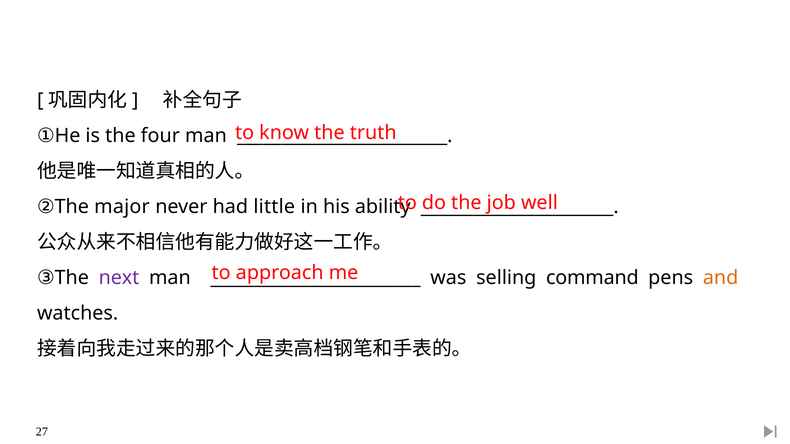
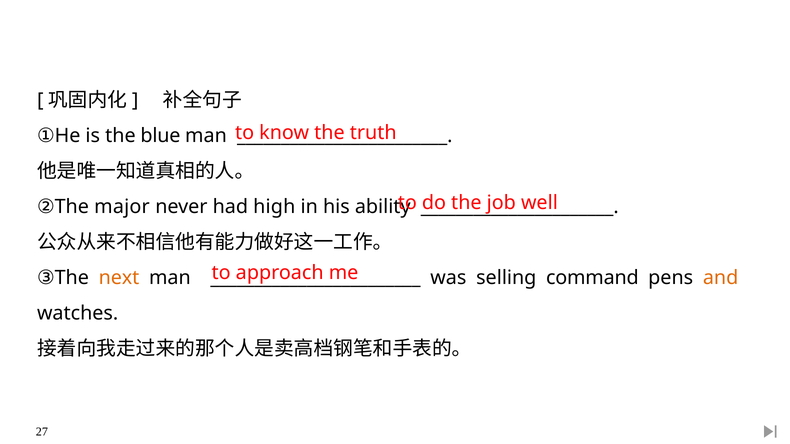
four: four -> blue
little: little -> high
next colour: purple -> orange
